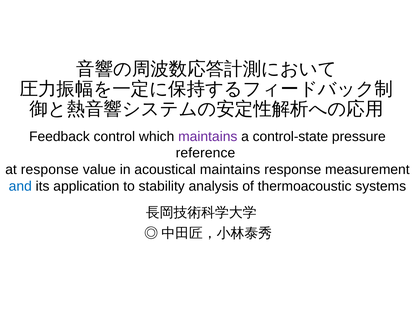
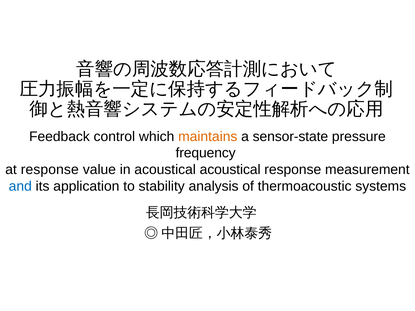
maintains at (208, 137) colour: purple -> orange
control-state: control-state -> sensor-state
reference: reference -> frequency
acoustical maintains: maintains -> acoustical
